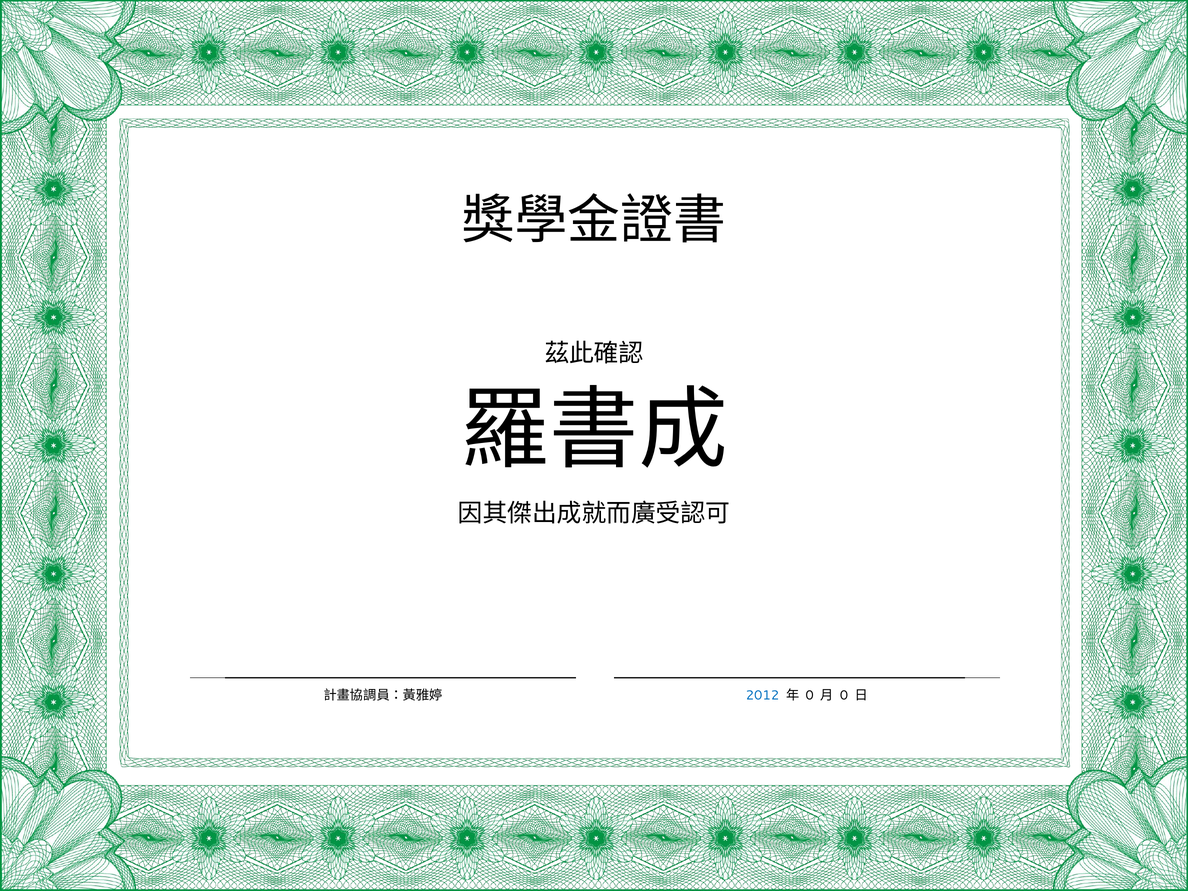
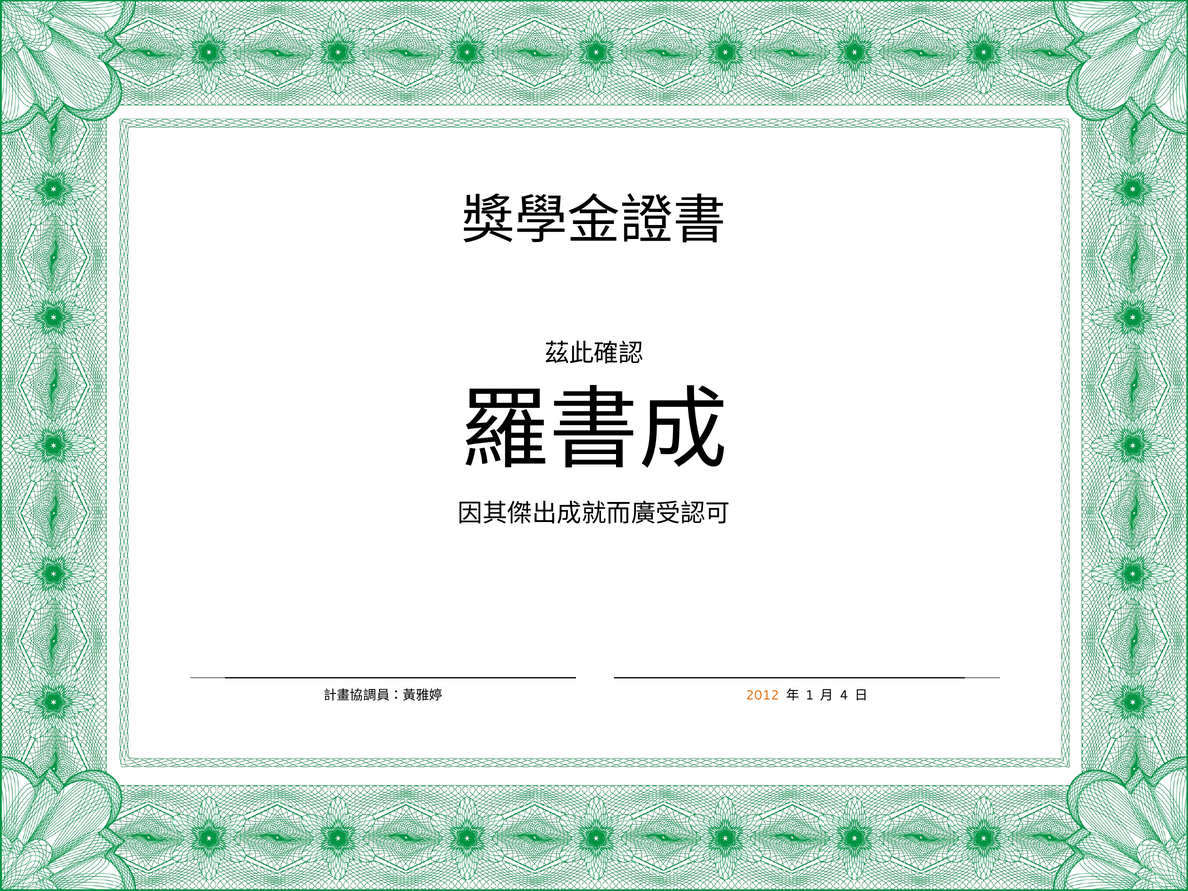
2012 colour: blue -> orange
0 at (810, 695): 0 -> 1
0 at (844, 695): 0 -> 4
